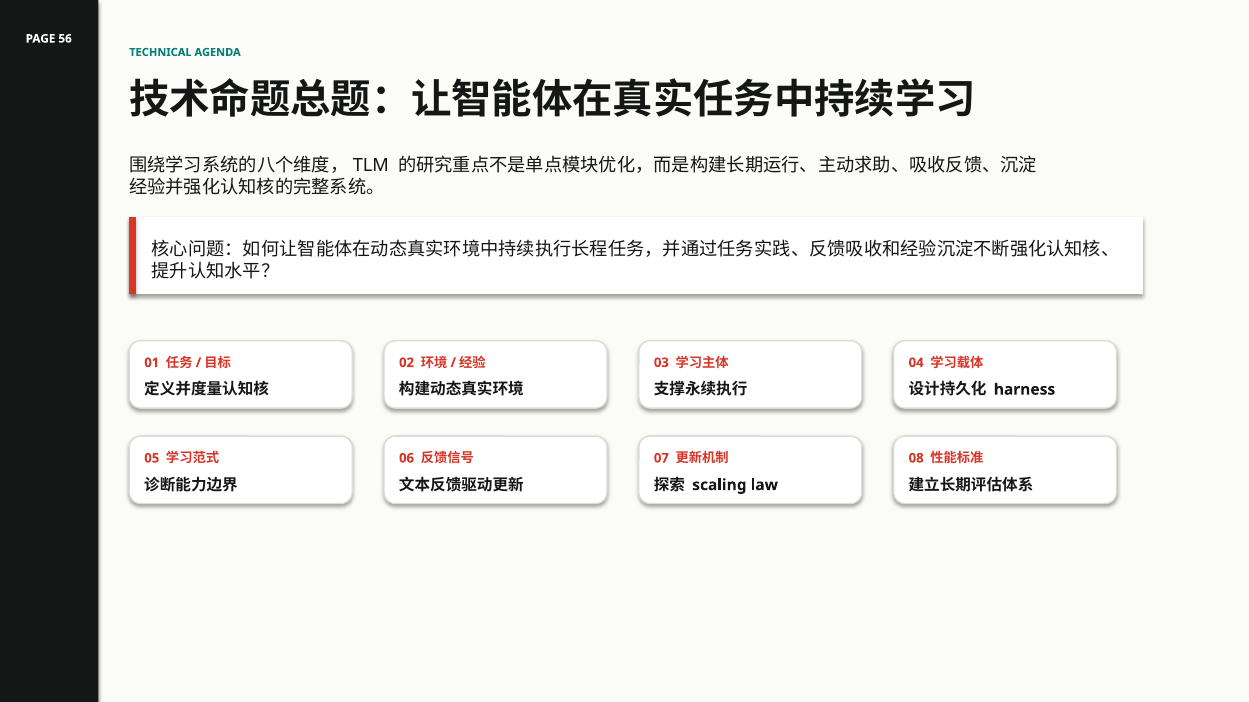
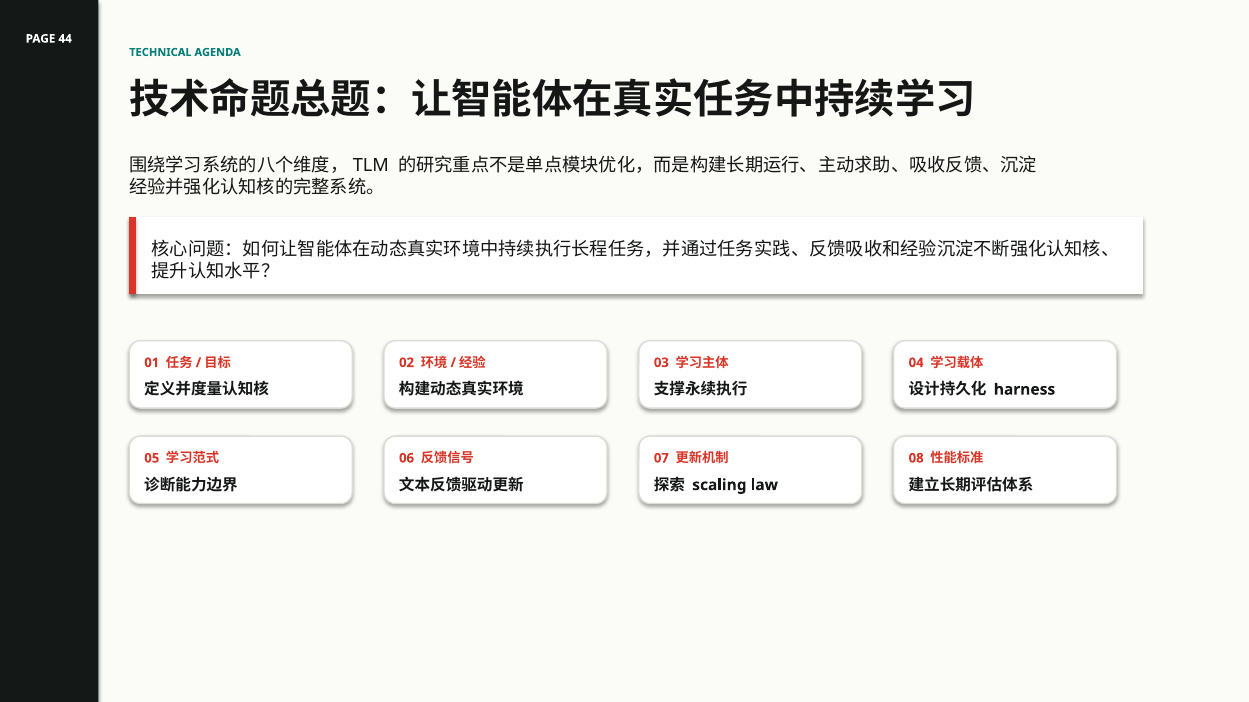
56: 56 -> 44
